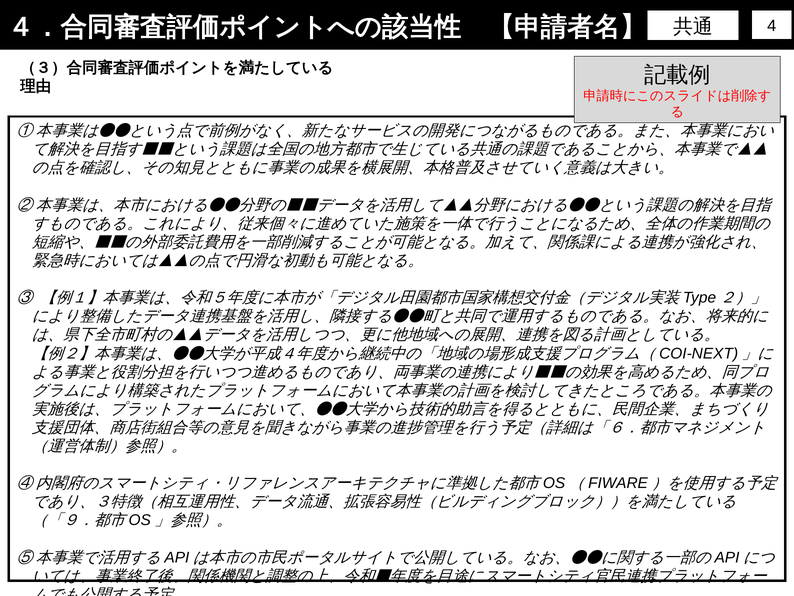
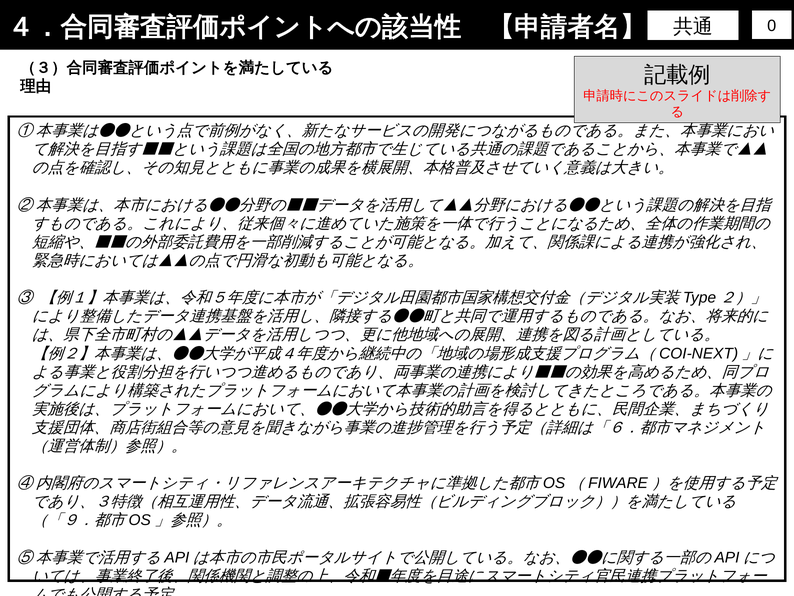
4: 4 -> 0
